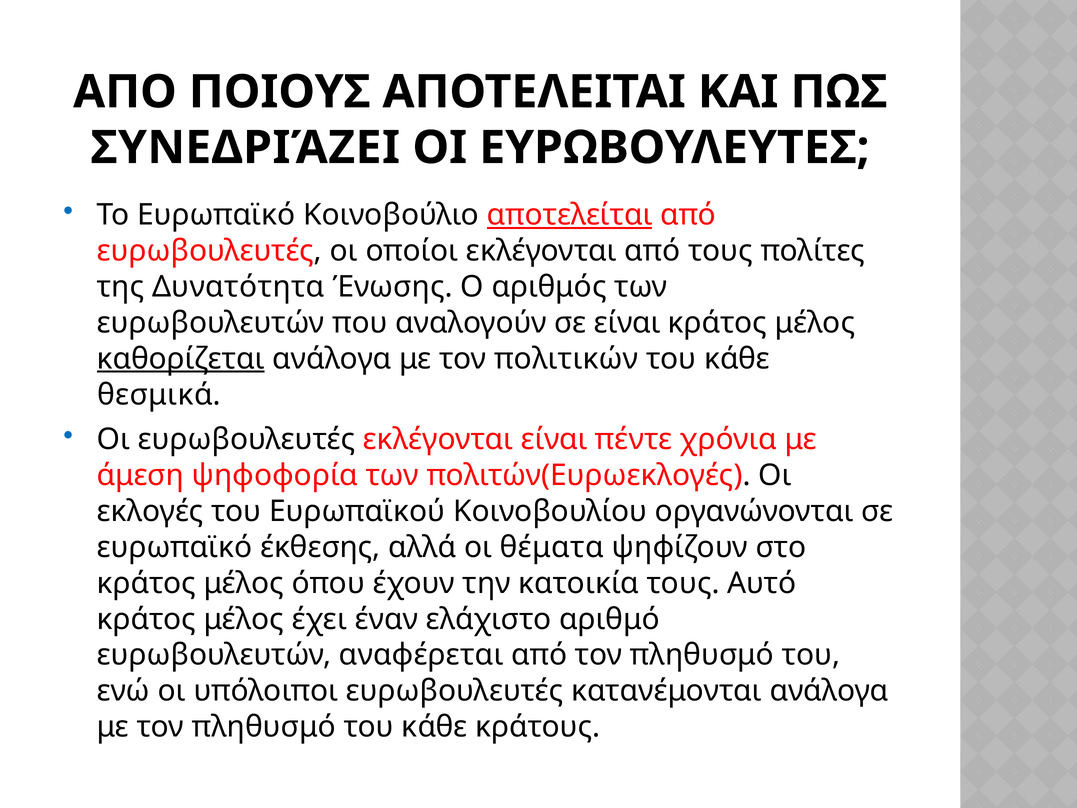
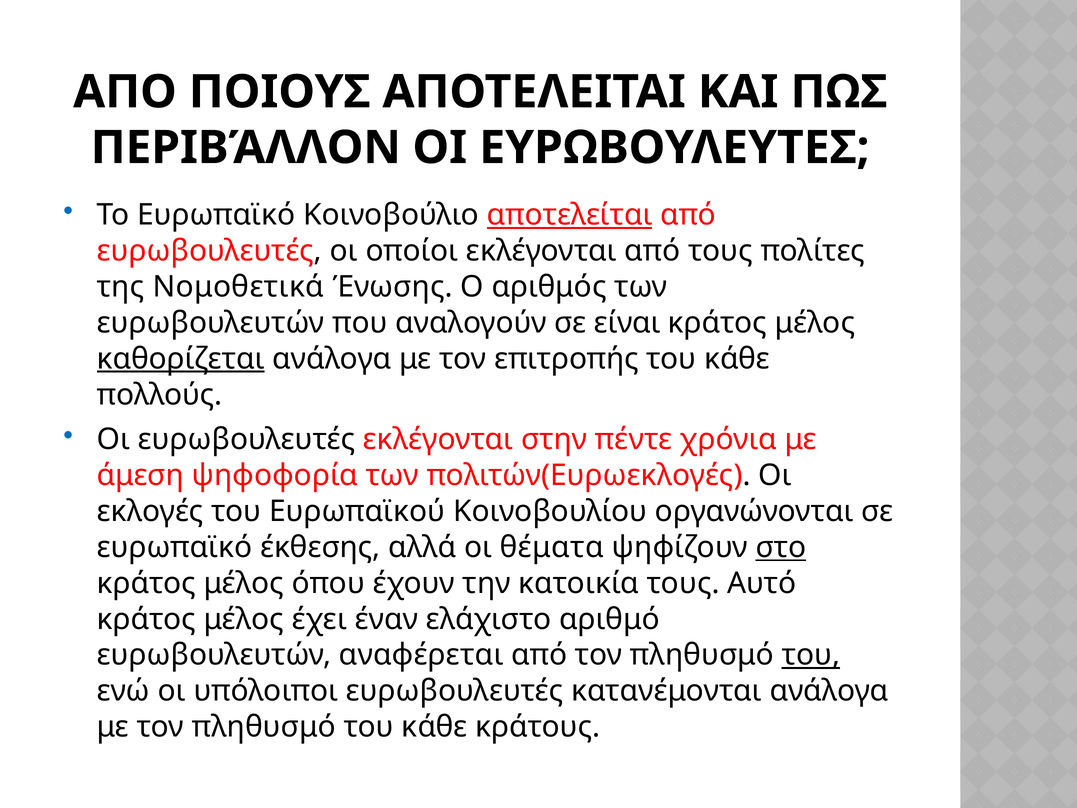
ΣΥΝΕΔΡΙΆΖΕΙ: ΣΥΝΕΔΡΙΆΖΕΙ -> ΠΕΡΙΒΆΛΛΟΝ
Δυνατότητα: Δυνατότητα -> Νομοθετικά
πολιτικών: πολιτικών -> επιτροπής
θεσμικά: θεσμικά -> πολλούς
εκλέγονται είναι: είναι -> στην
στο underline: none -> present
του at (811, 655) underline: none -> present
